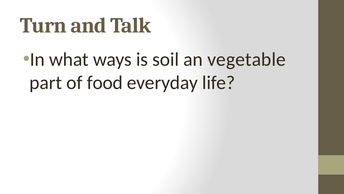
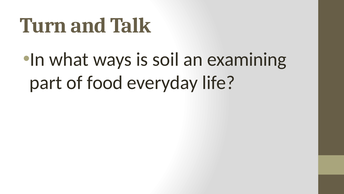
vegetable: vegetable -> examining
